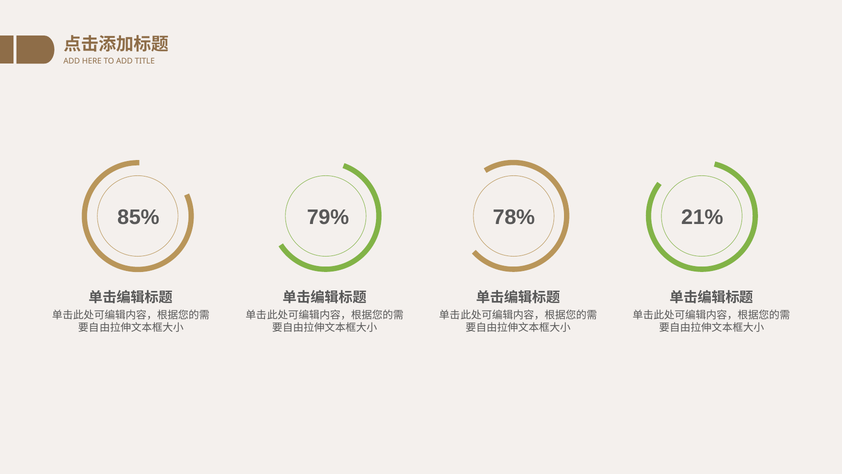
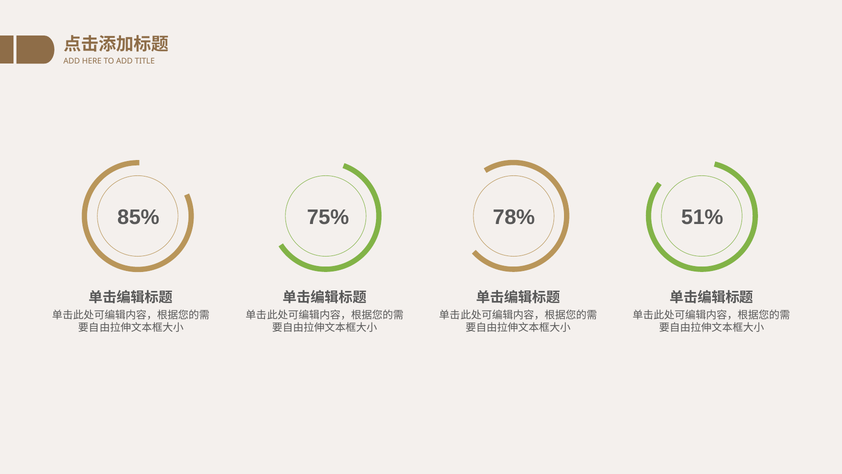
79%: 79% -> 75%
21%: 21% -> 51%
